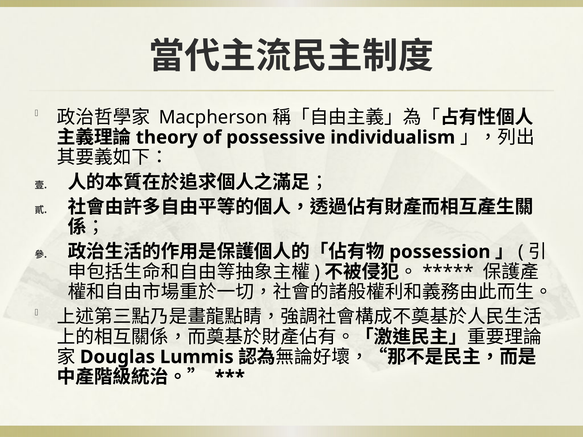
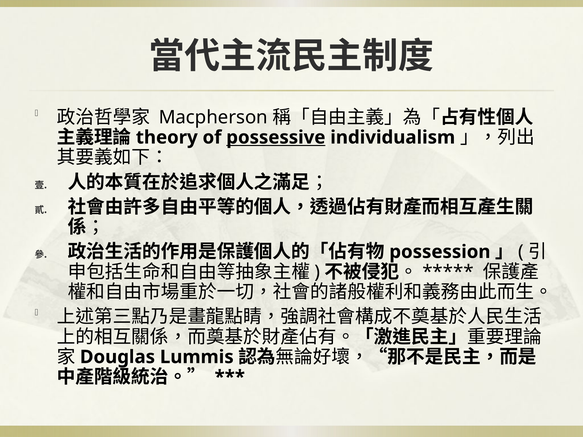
possessive underline: none -> present
